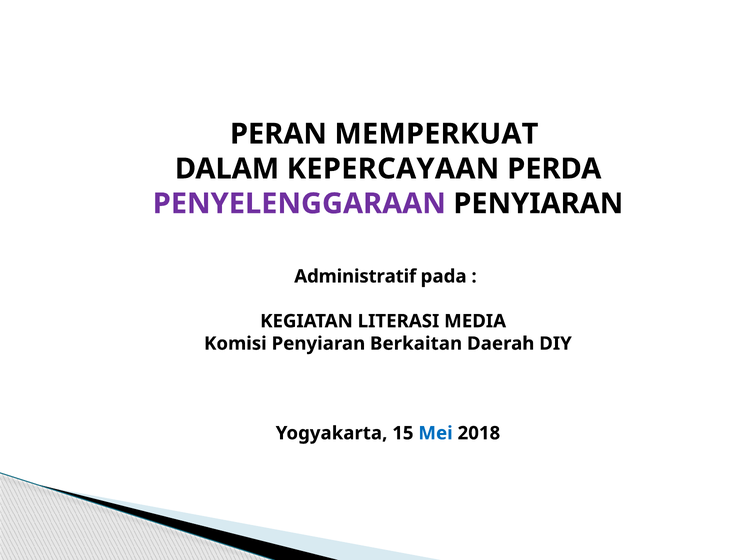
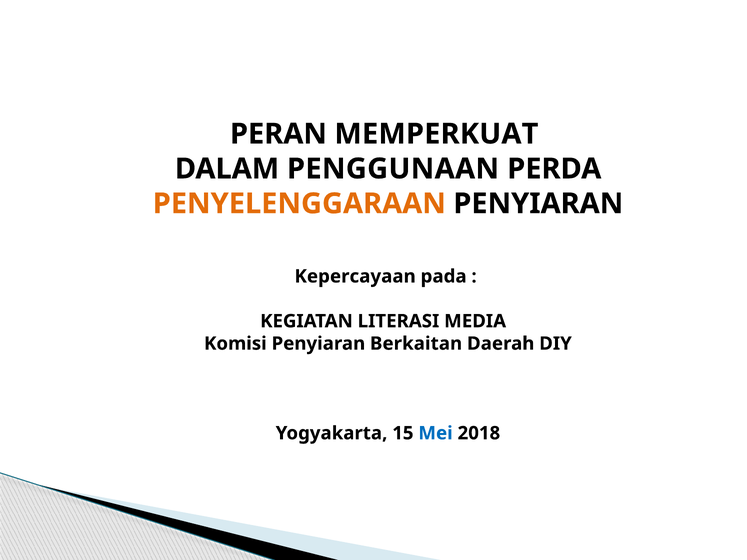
KEPERCAYAAN: KEPERCAYAAN -> PENGGUNAAN
PENYELENGGARAAN colour: purple -> orange
Administratif: Administratif -> Kepercayaan
